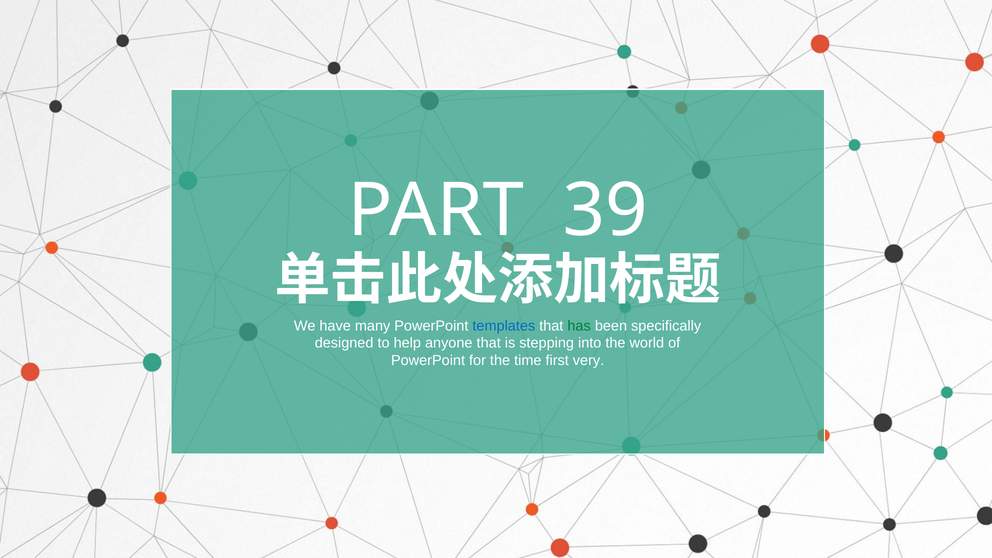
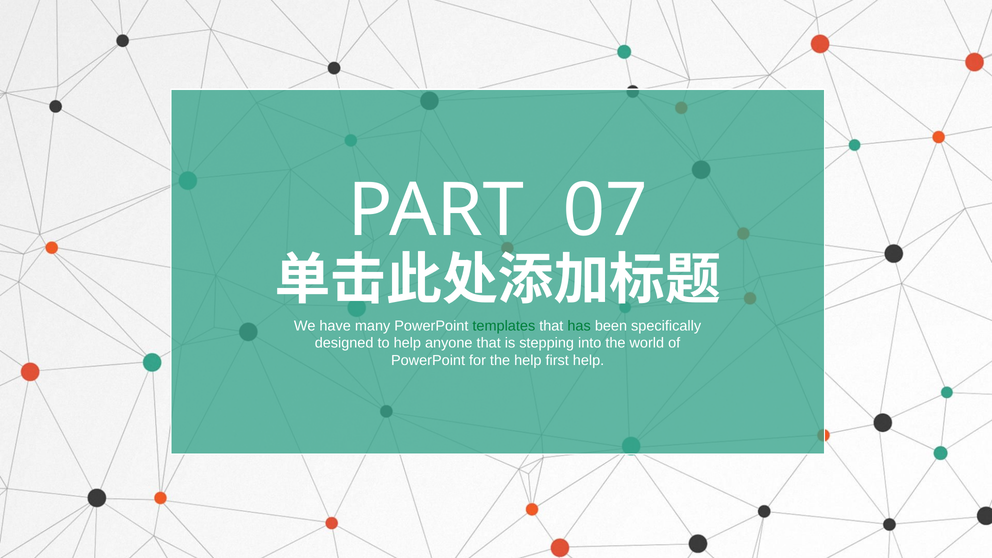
39: 39 -> 07
templates colour: blue -> green
the time: time -> help
first very: very -> help
